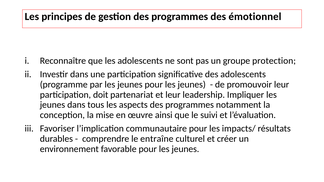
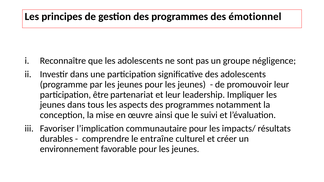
protection: protection -> négligence
doit: doit -> être
